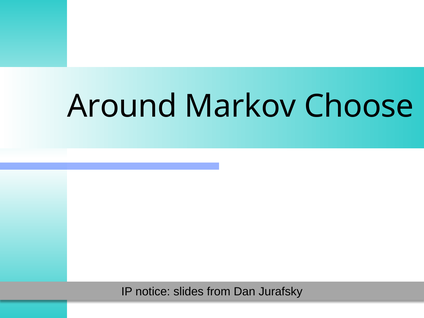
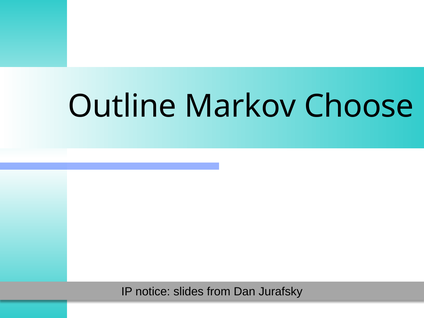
Around: Around -> Outline
